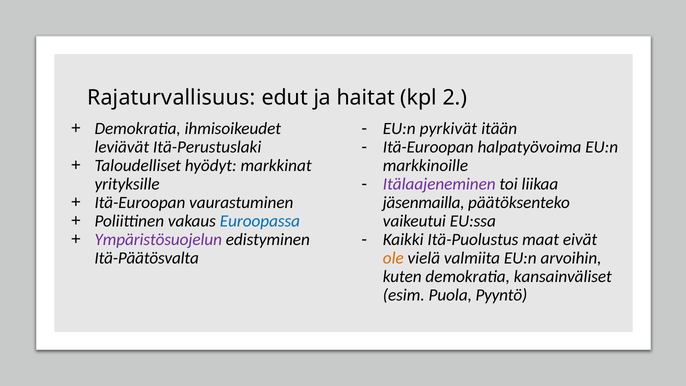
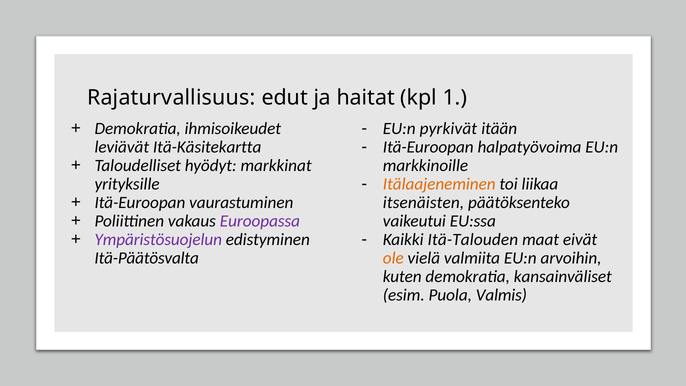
2: 2 -> 1
Itä-Perustuslaki: Itä-Perustuslaki -> Itä-Käsitekartta
Itälaajeneminen colour: purple -> orange
jäsenmailla: jäsenmailla -> itsenäisten
Euroopassa colour: blue -> purple
Itä-Puolustus: Itä-Puolustus -> Itä-Talouden
Pyyntö: Pyyntö -> Valmis
